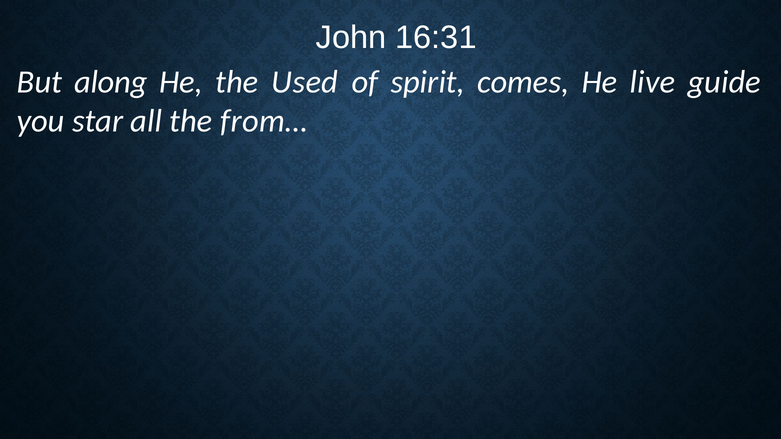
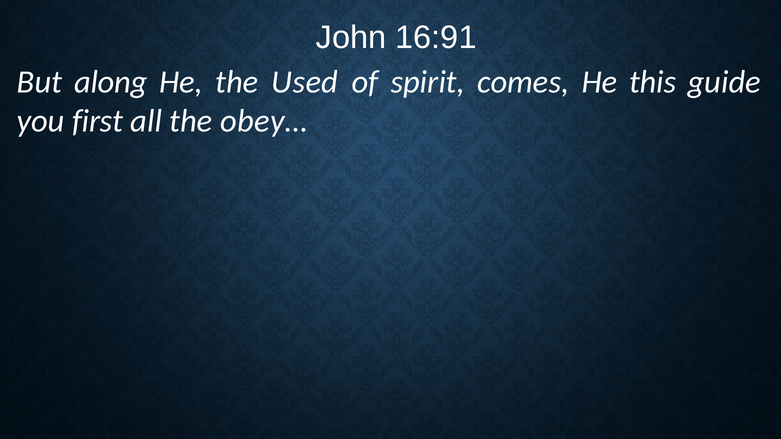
16:31: 16:31 -> 16:91
live: live -> this
star: star -> first
from…: from… -> obey…
